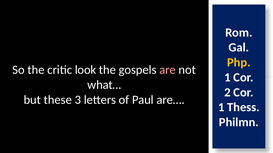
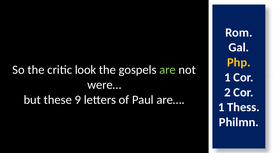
are colour: pink -> light green
what…: what… -> were…
3: 3 -> 9
